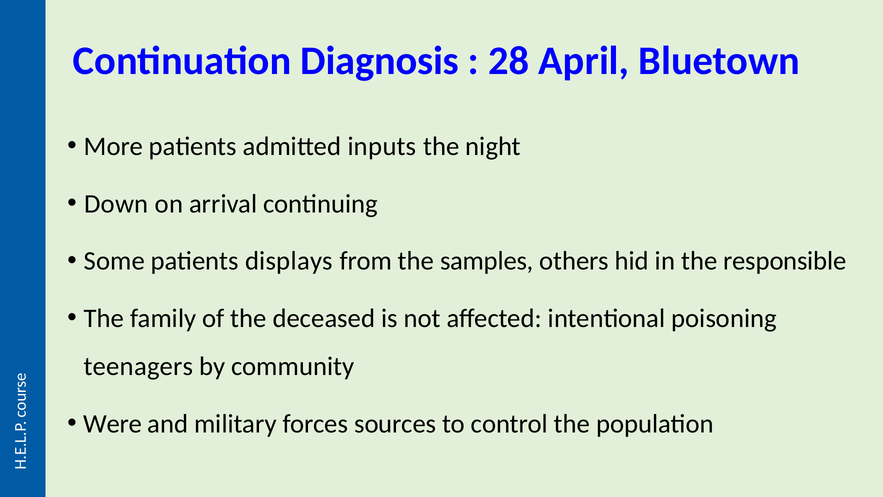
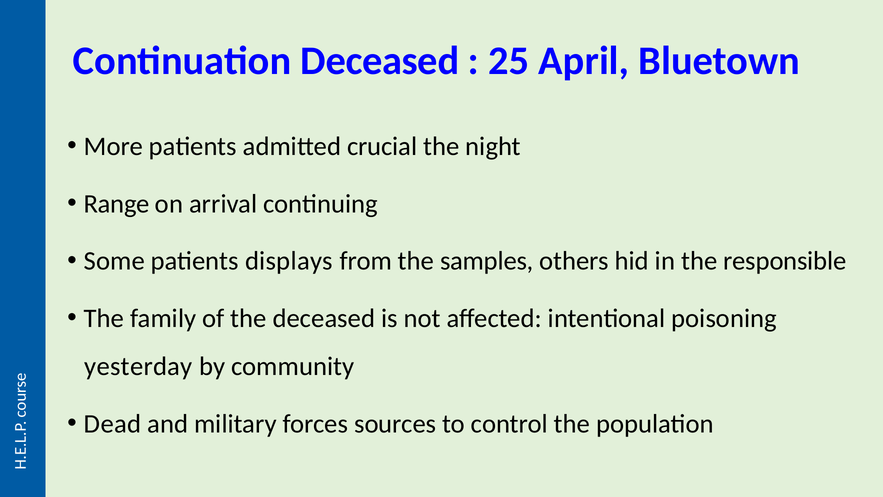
Continuation Diagnosis: Diagnosis -> Deceased
28: 28 -> 25
inputs: inputs -> crucial
Down: Down -> Range
teenagers: teenagers -> yesterday
Were: Were -> Dead
